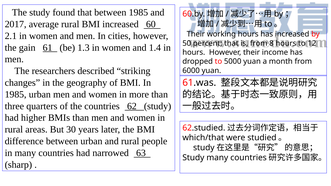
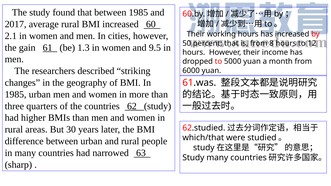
1.4: 1.4 -> 9.5
